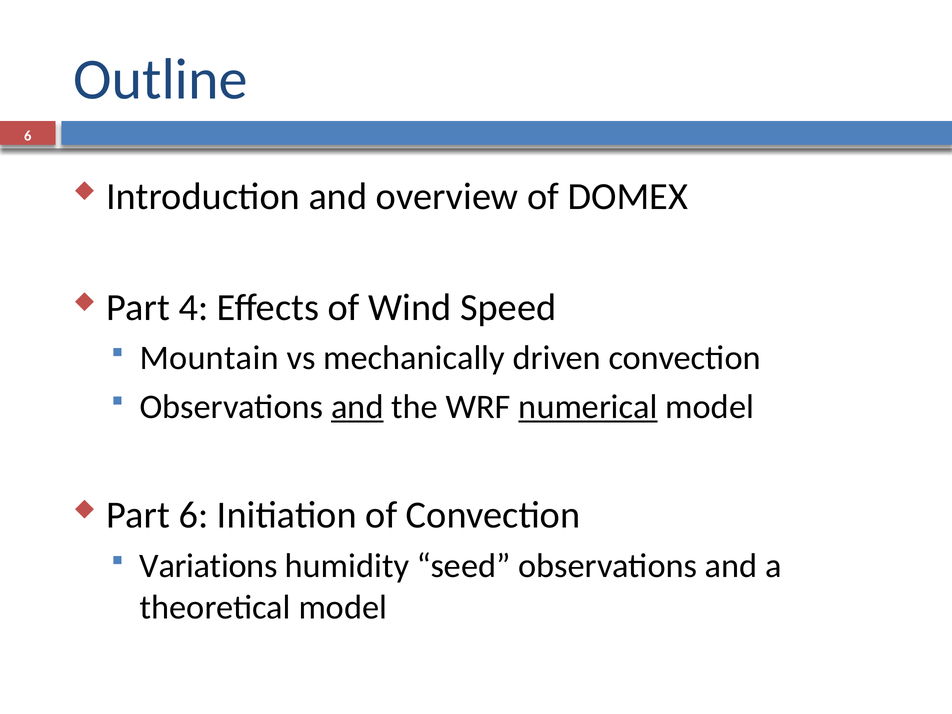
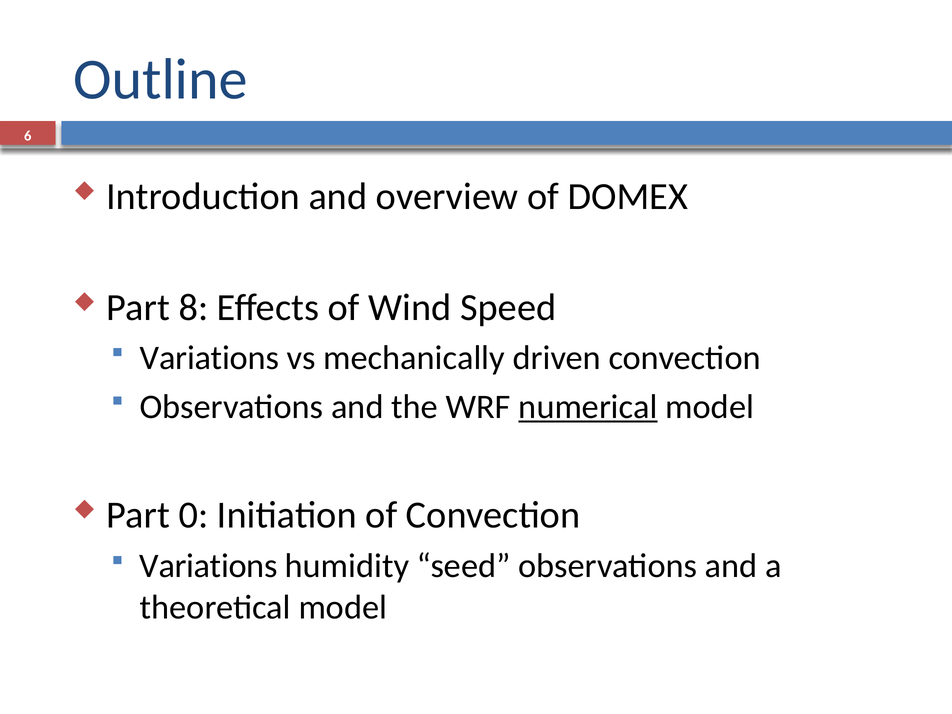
4: 4 -> 8
Mountain at (209, 358): Mountain -> Variations
and at (357, 407) underline: present -> none
Part 6: 6 -> 0
